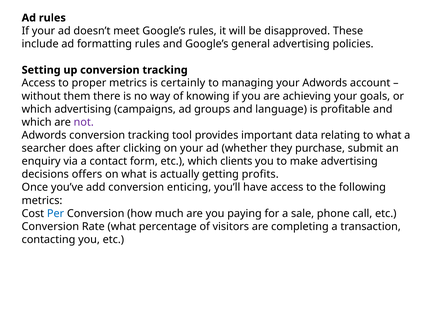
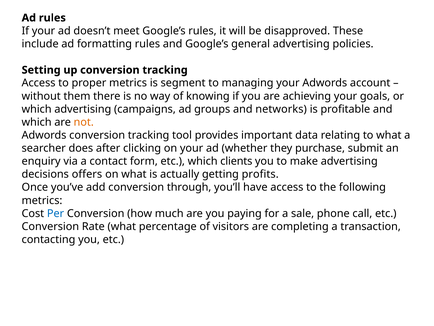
certainly: certainly -> segment
language: language -> networks
not colour: purple -> orange
enticing: enticing -> through
